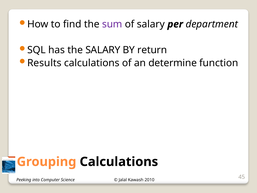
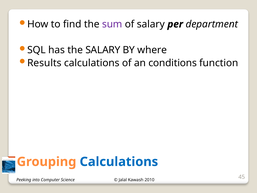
return: return -> where
determine: determine -> conditions
Calculations at (119, 162) colour: black -> blue
